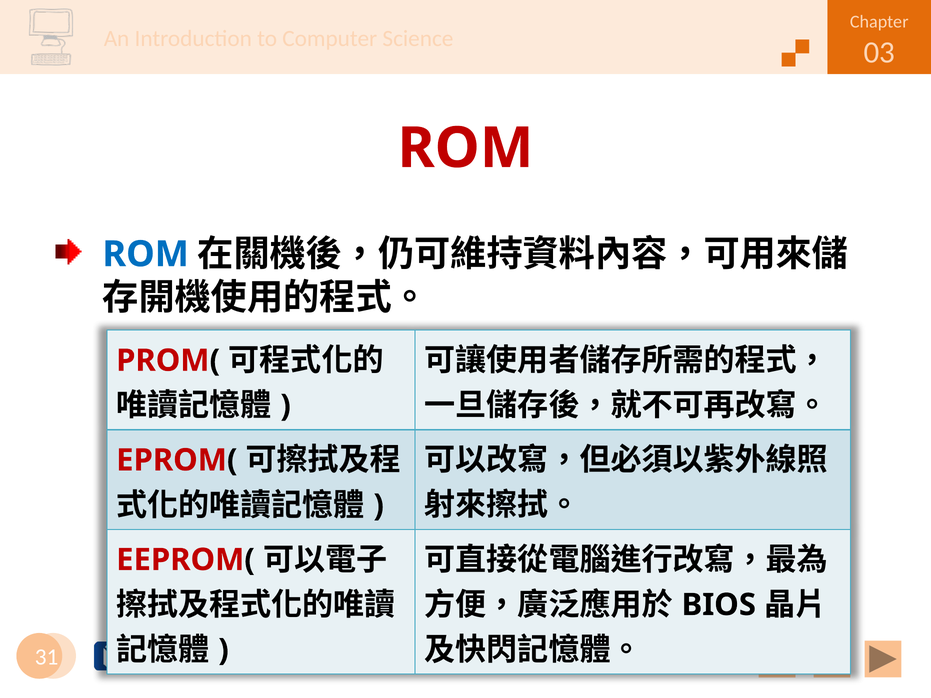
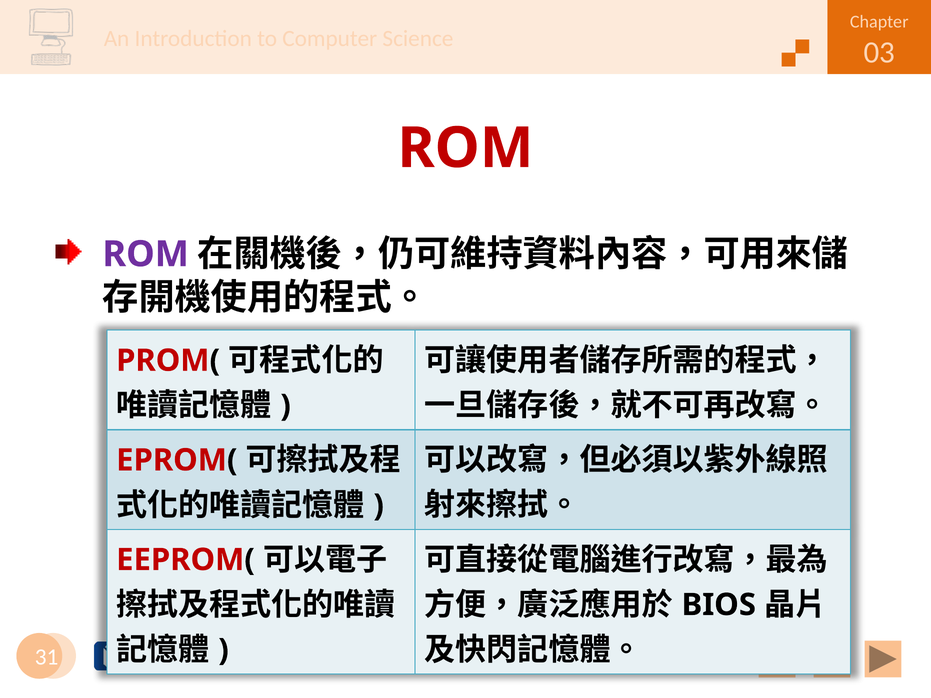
ROM at (146, 254) colour: blue -> purple
